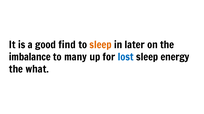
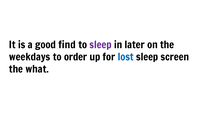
sleep at (101, 45) colour: orange -> purple
imbalance: imbalance -> weekdays
many: many -> order
energy: energy -> screen
